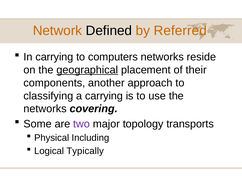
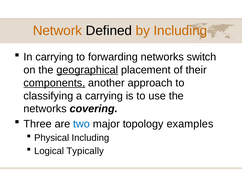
by Referred: Referred -> Including
computers: computers -> forwarding
reside: reside -> switch
components underline: none -> present
Some: Some -> Three
two colour: purple -> blue
transports: transports -> examples
